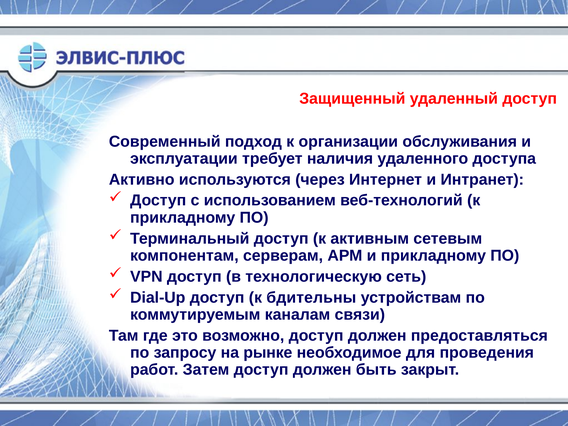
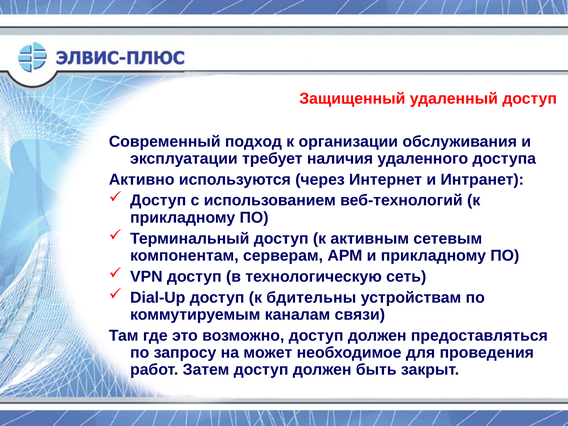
рынке: рынке -> может
